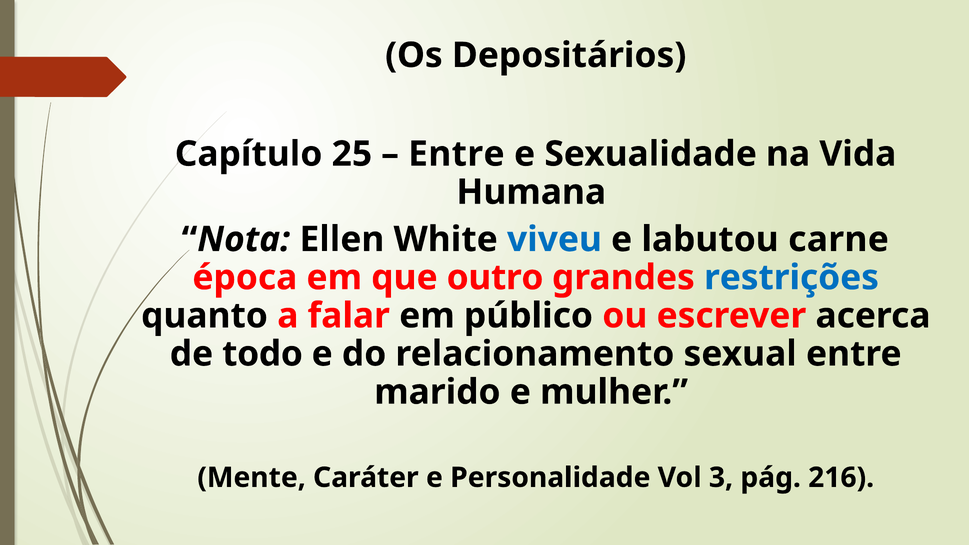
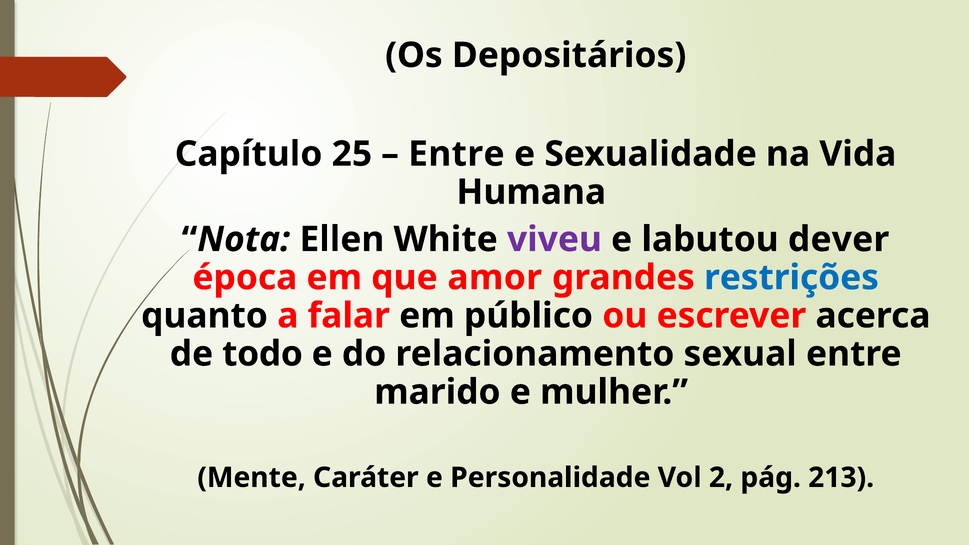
viveu colour: blue -> purple
carne: carne -> dever
outro: outro -> amor
3: 3 -> 2
216: 216 -> 213
